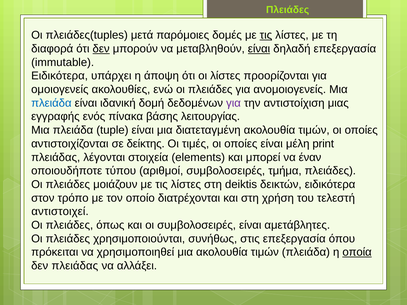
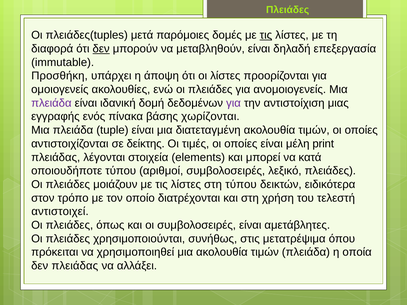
είναι at (259, 49) underline: present -> none
Ειδικότερα at (60, 76): Ειδικότερα -> Προσθήκη
πλειάδα at (51, 103) colour: blue -> purple
λειτουργίας: λειτουργίας -> χωρίζονται
έναν: έναν -> κατά
τμήμα: τμήμα -> λεξικό
στη deiktis: deiktis -> τύπου
στις επεξεργασία: επεξεργασία -> μετατρέψιμα
οποία underline: present -> none
